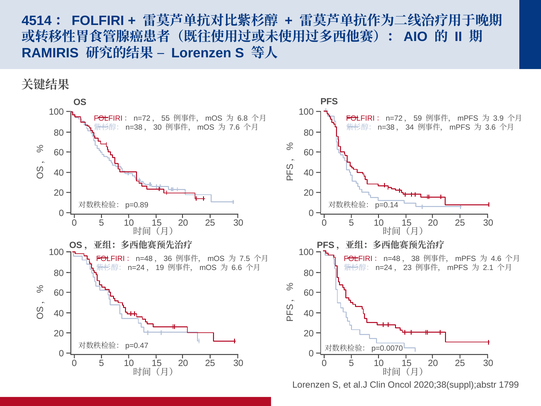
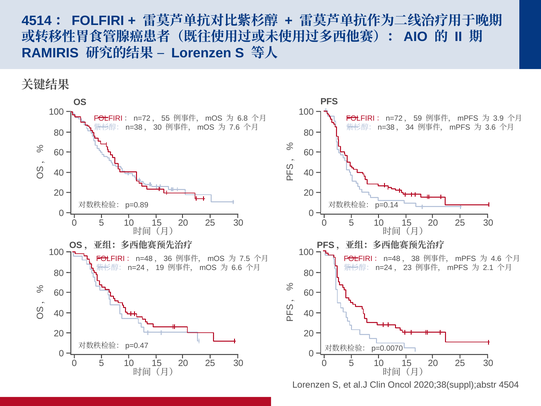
1799: 1799 -> 4504
